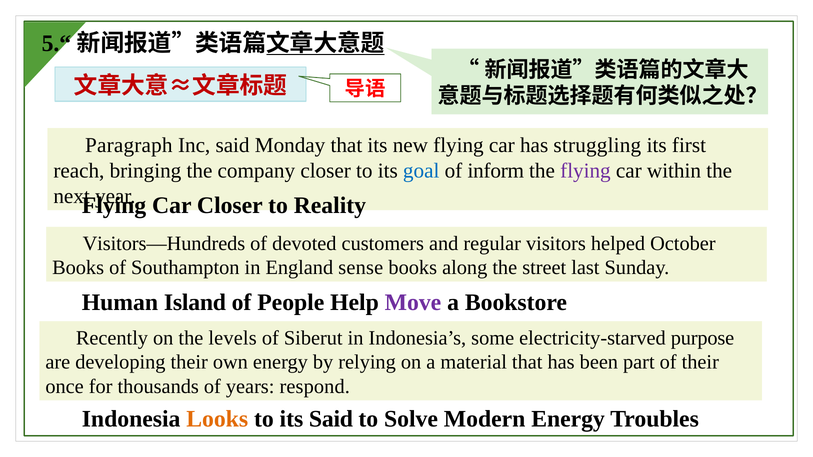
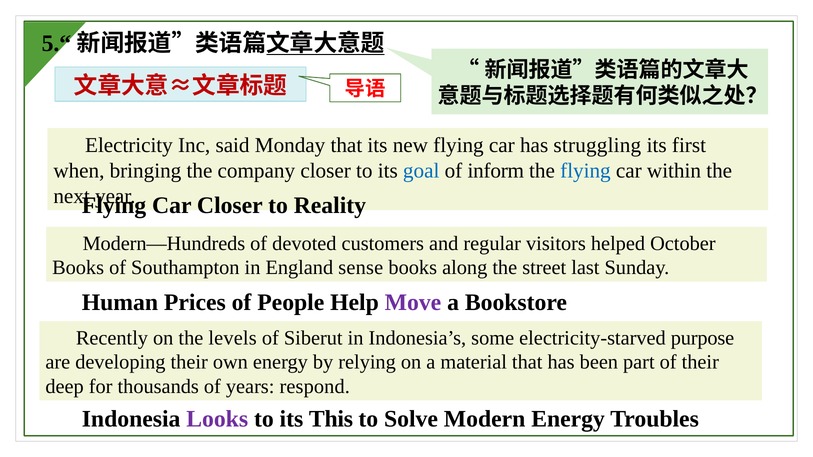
Paragraph: Paragraph -> Electricity
reach: reach -> when
flying at (585, 171) colour: purple -> blue
Visitors—Hundreds: Visitors—Hundreds -> Modern—Hundreds
Island: Island -> Prices
once: once -> deep
Looks colour: orange -> purple
its Said: Said -> This
